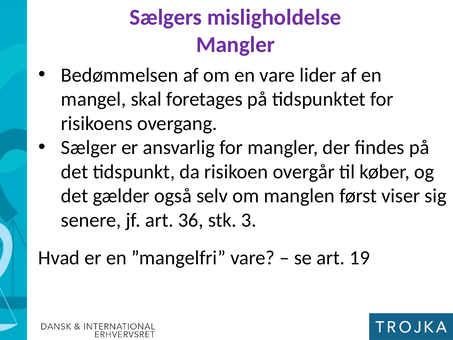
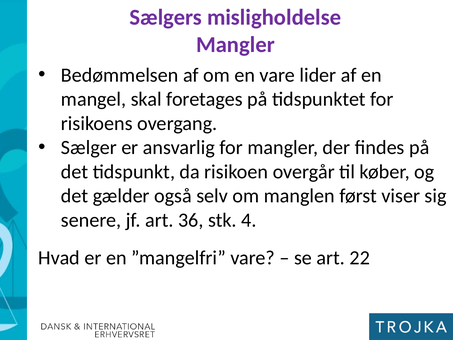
3: 3 -> 4
19: 19 -> 22
